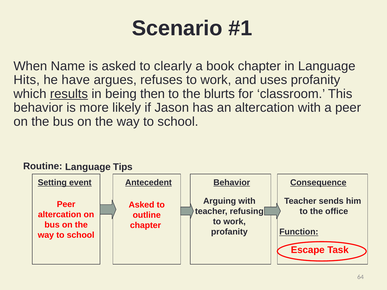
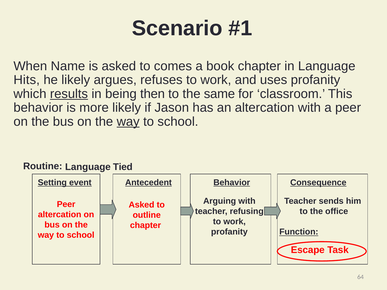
clearly: clearly -> comes
he have: have -> likely
blurts: blurts -> same
way at (128, 122) underline: none -> present
Tips: Tips -> Tied
